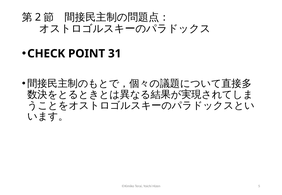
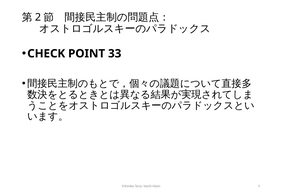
31: 31 -> 33
